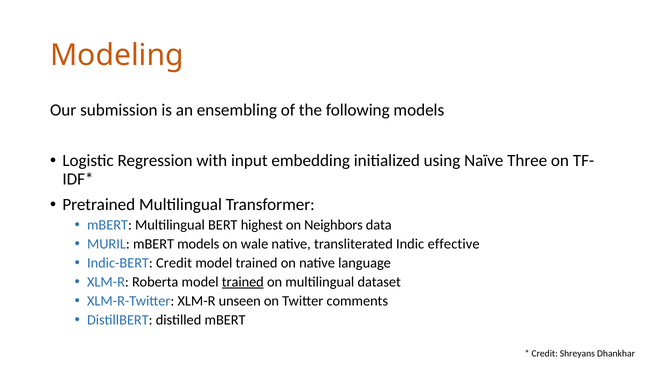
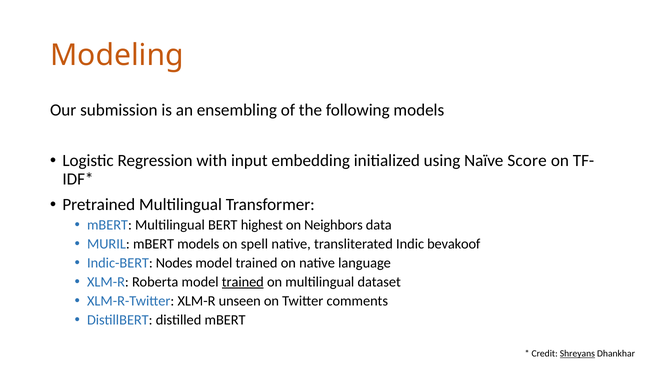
Three: Three -> Score
wale: wale -> spell
effective: effective -> bevakoof
Indic-BERT Credit: Credit -> Nodes
Shreyans underline: none -> present
